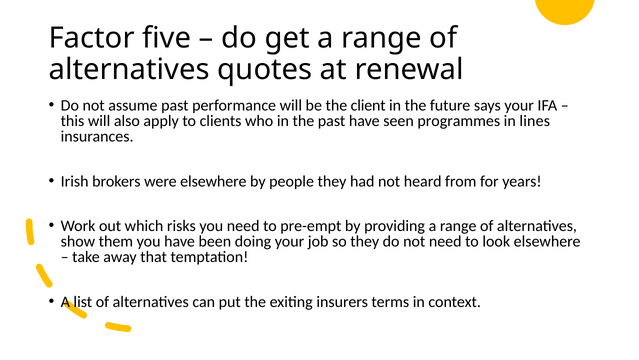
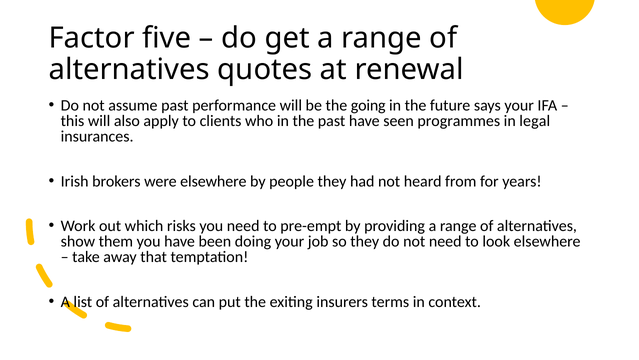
client: client -> going
lines: lines -> legal
